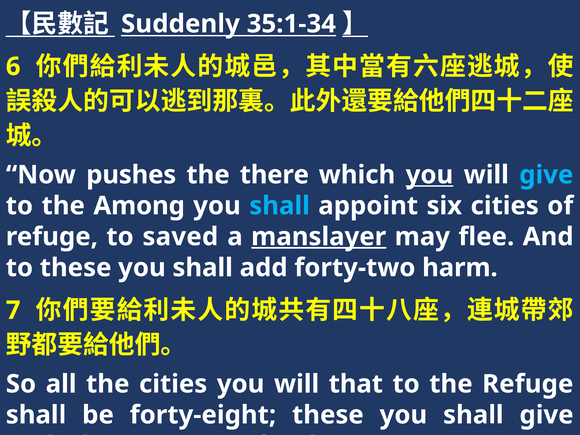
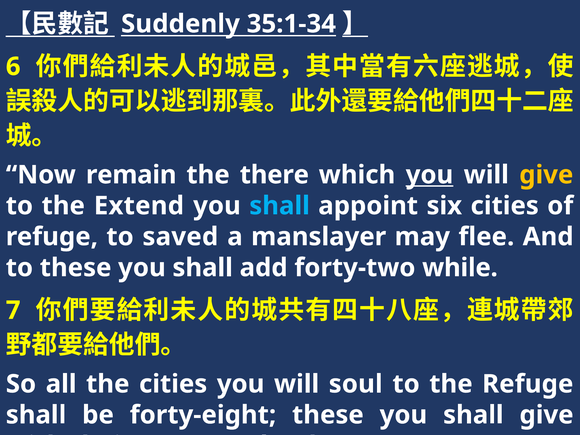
pushes: pushes -> remain
give at (546, 175) colour: light blue -> yellow
Among: Among -> Extend
manslayer underline: present -> none
harm: harm -> while
that: that -> soul
